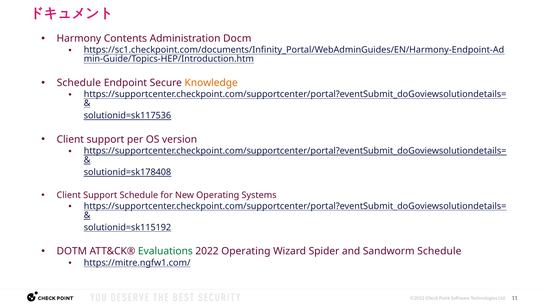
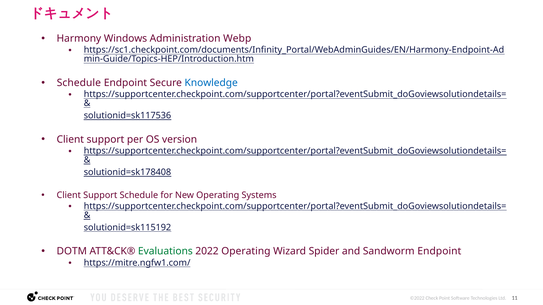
Contents: Contents -> Windows
Docm: Docm -> Webp
Knowledge colour: orange -> blue
Sandworm Schedule: Schedule -> Endpoint
